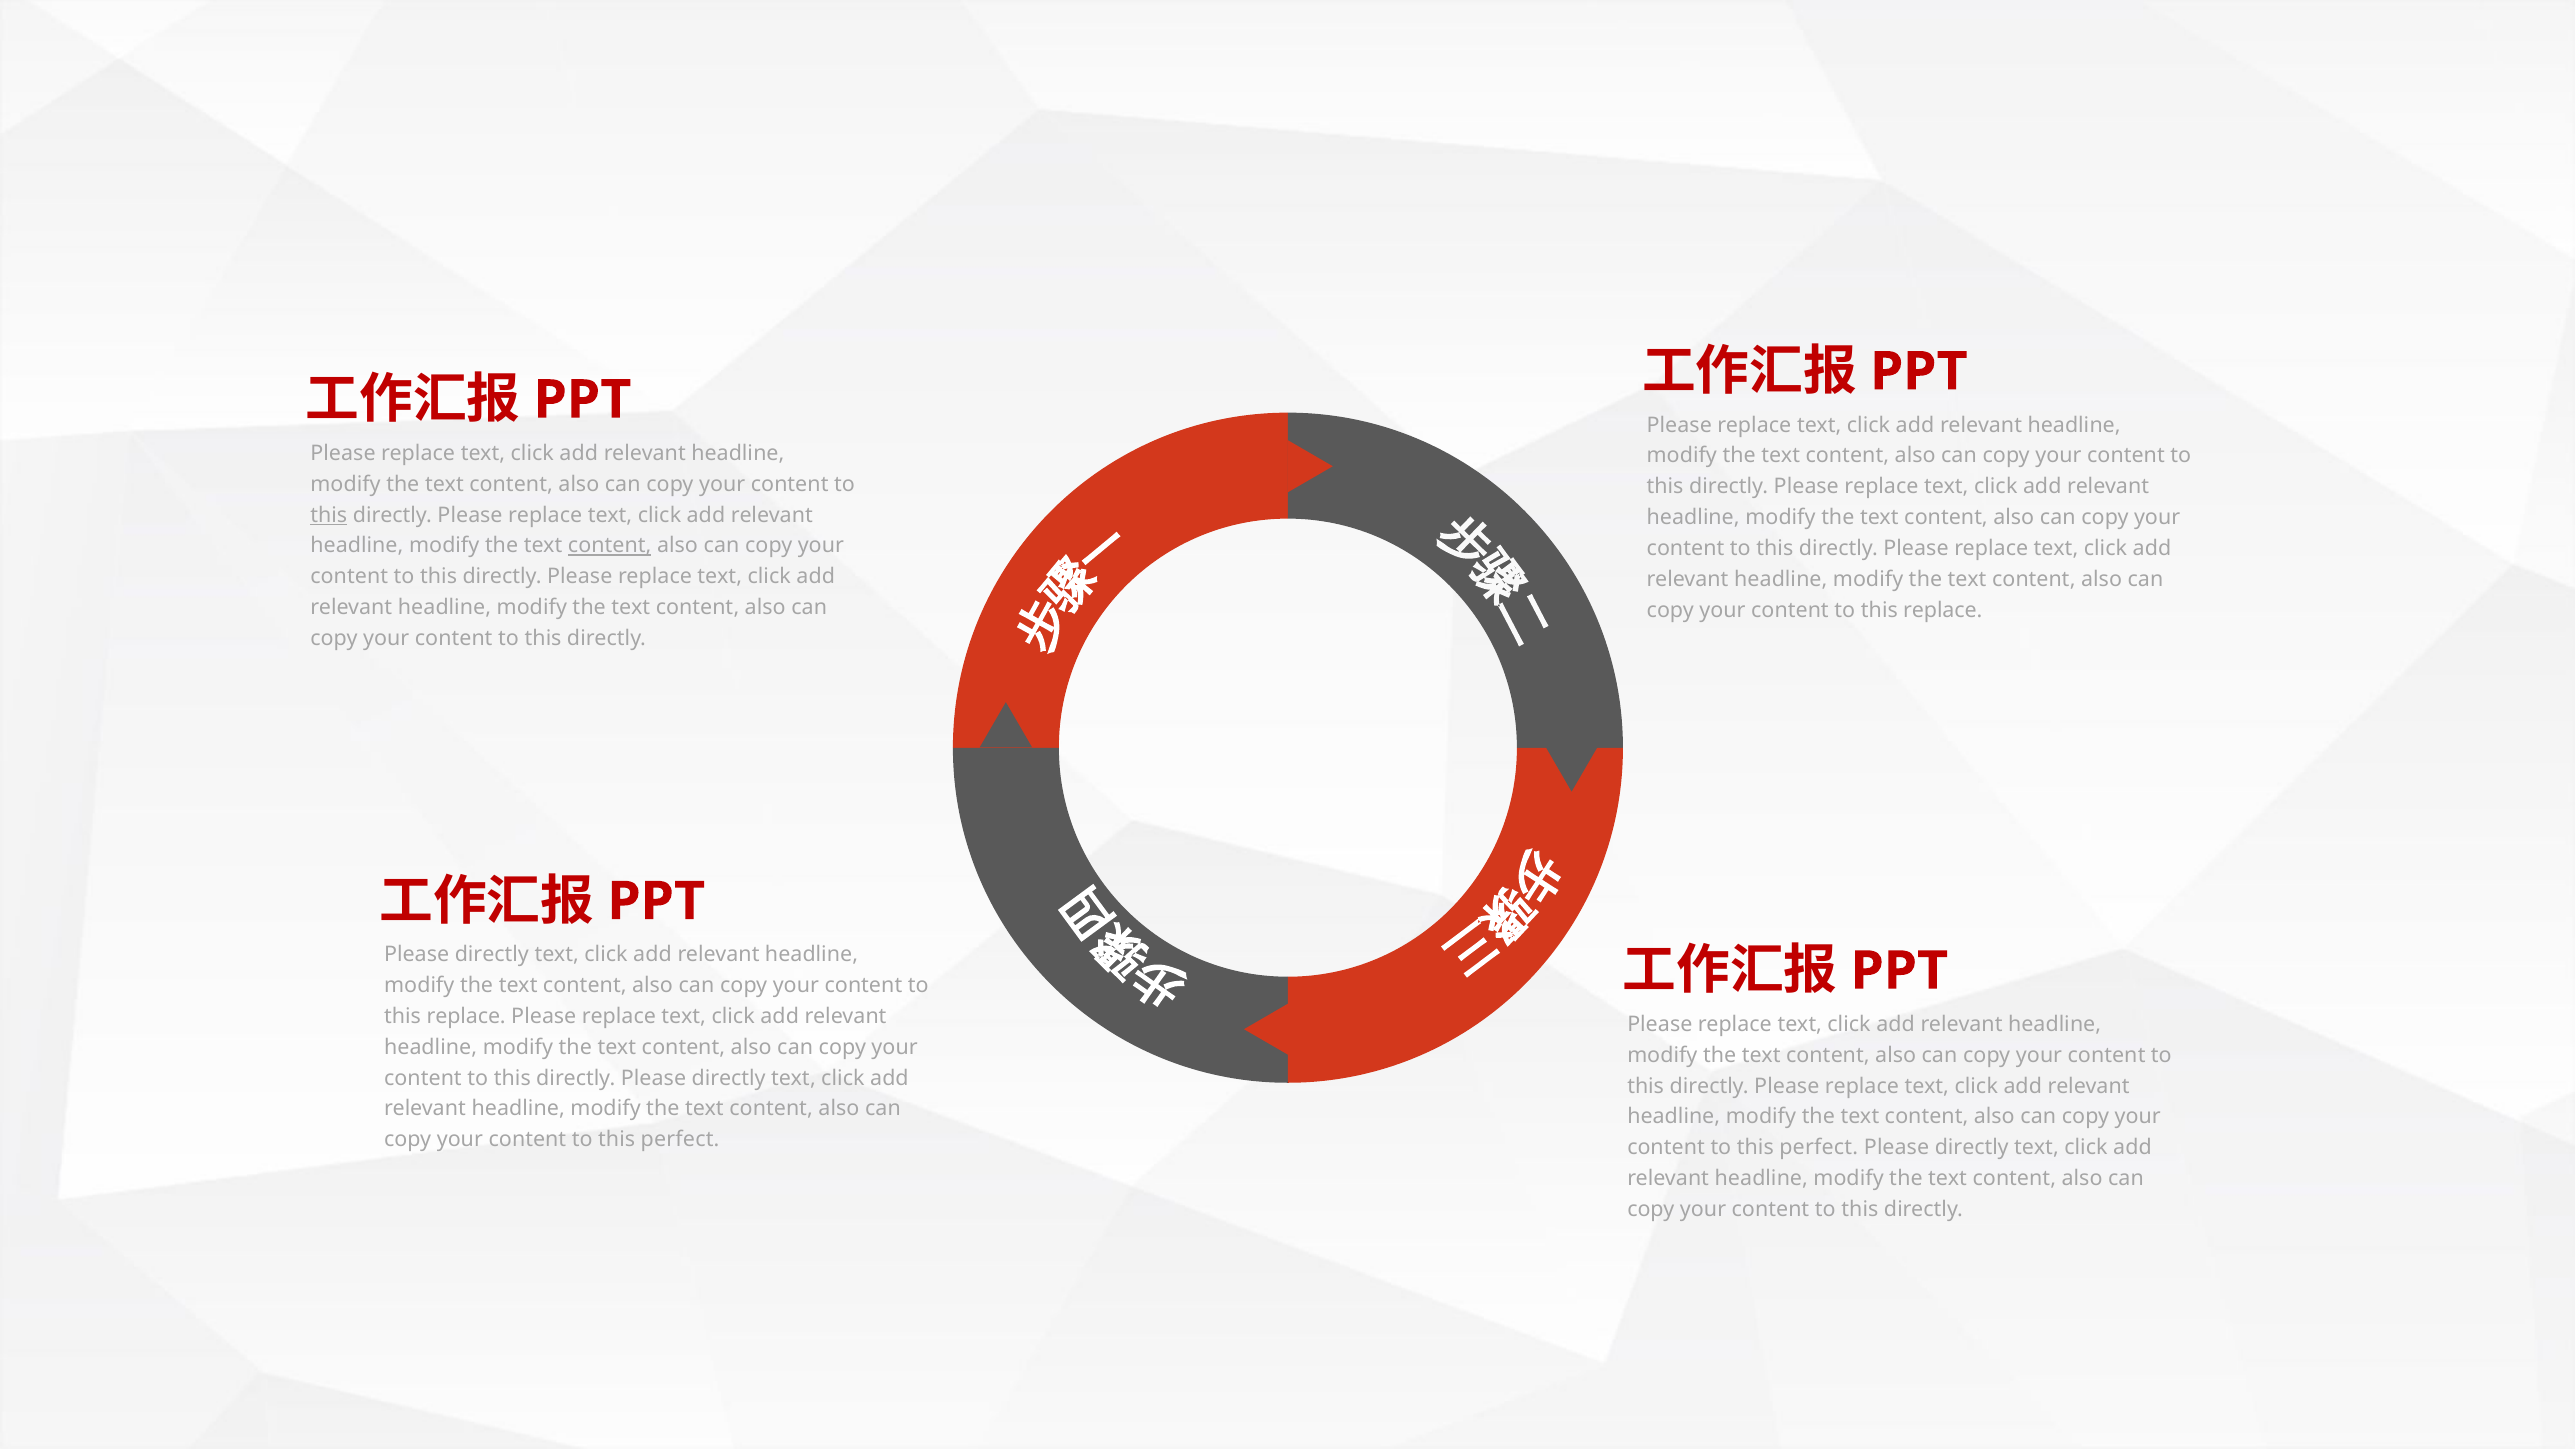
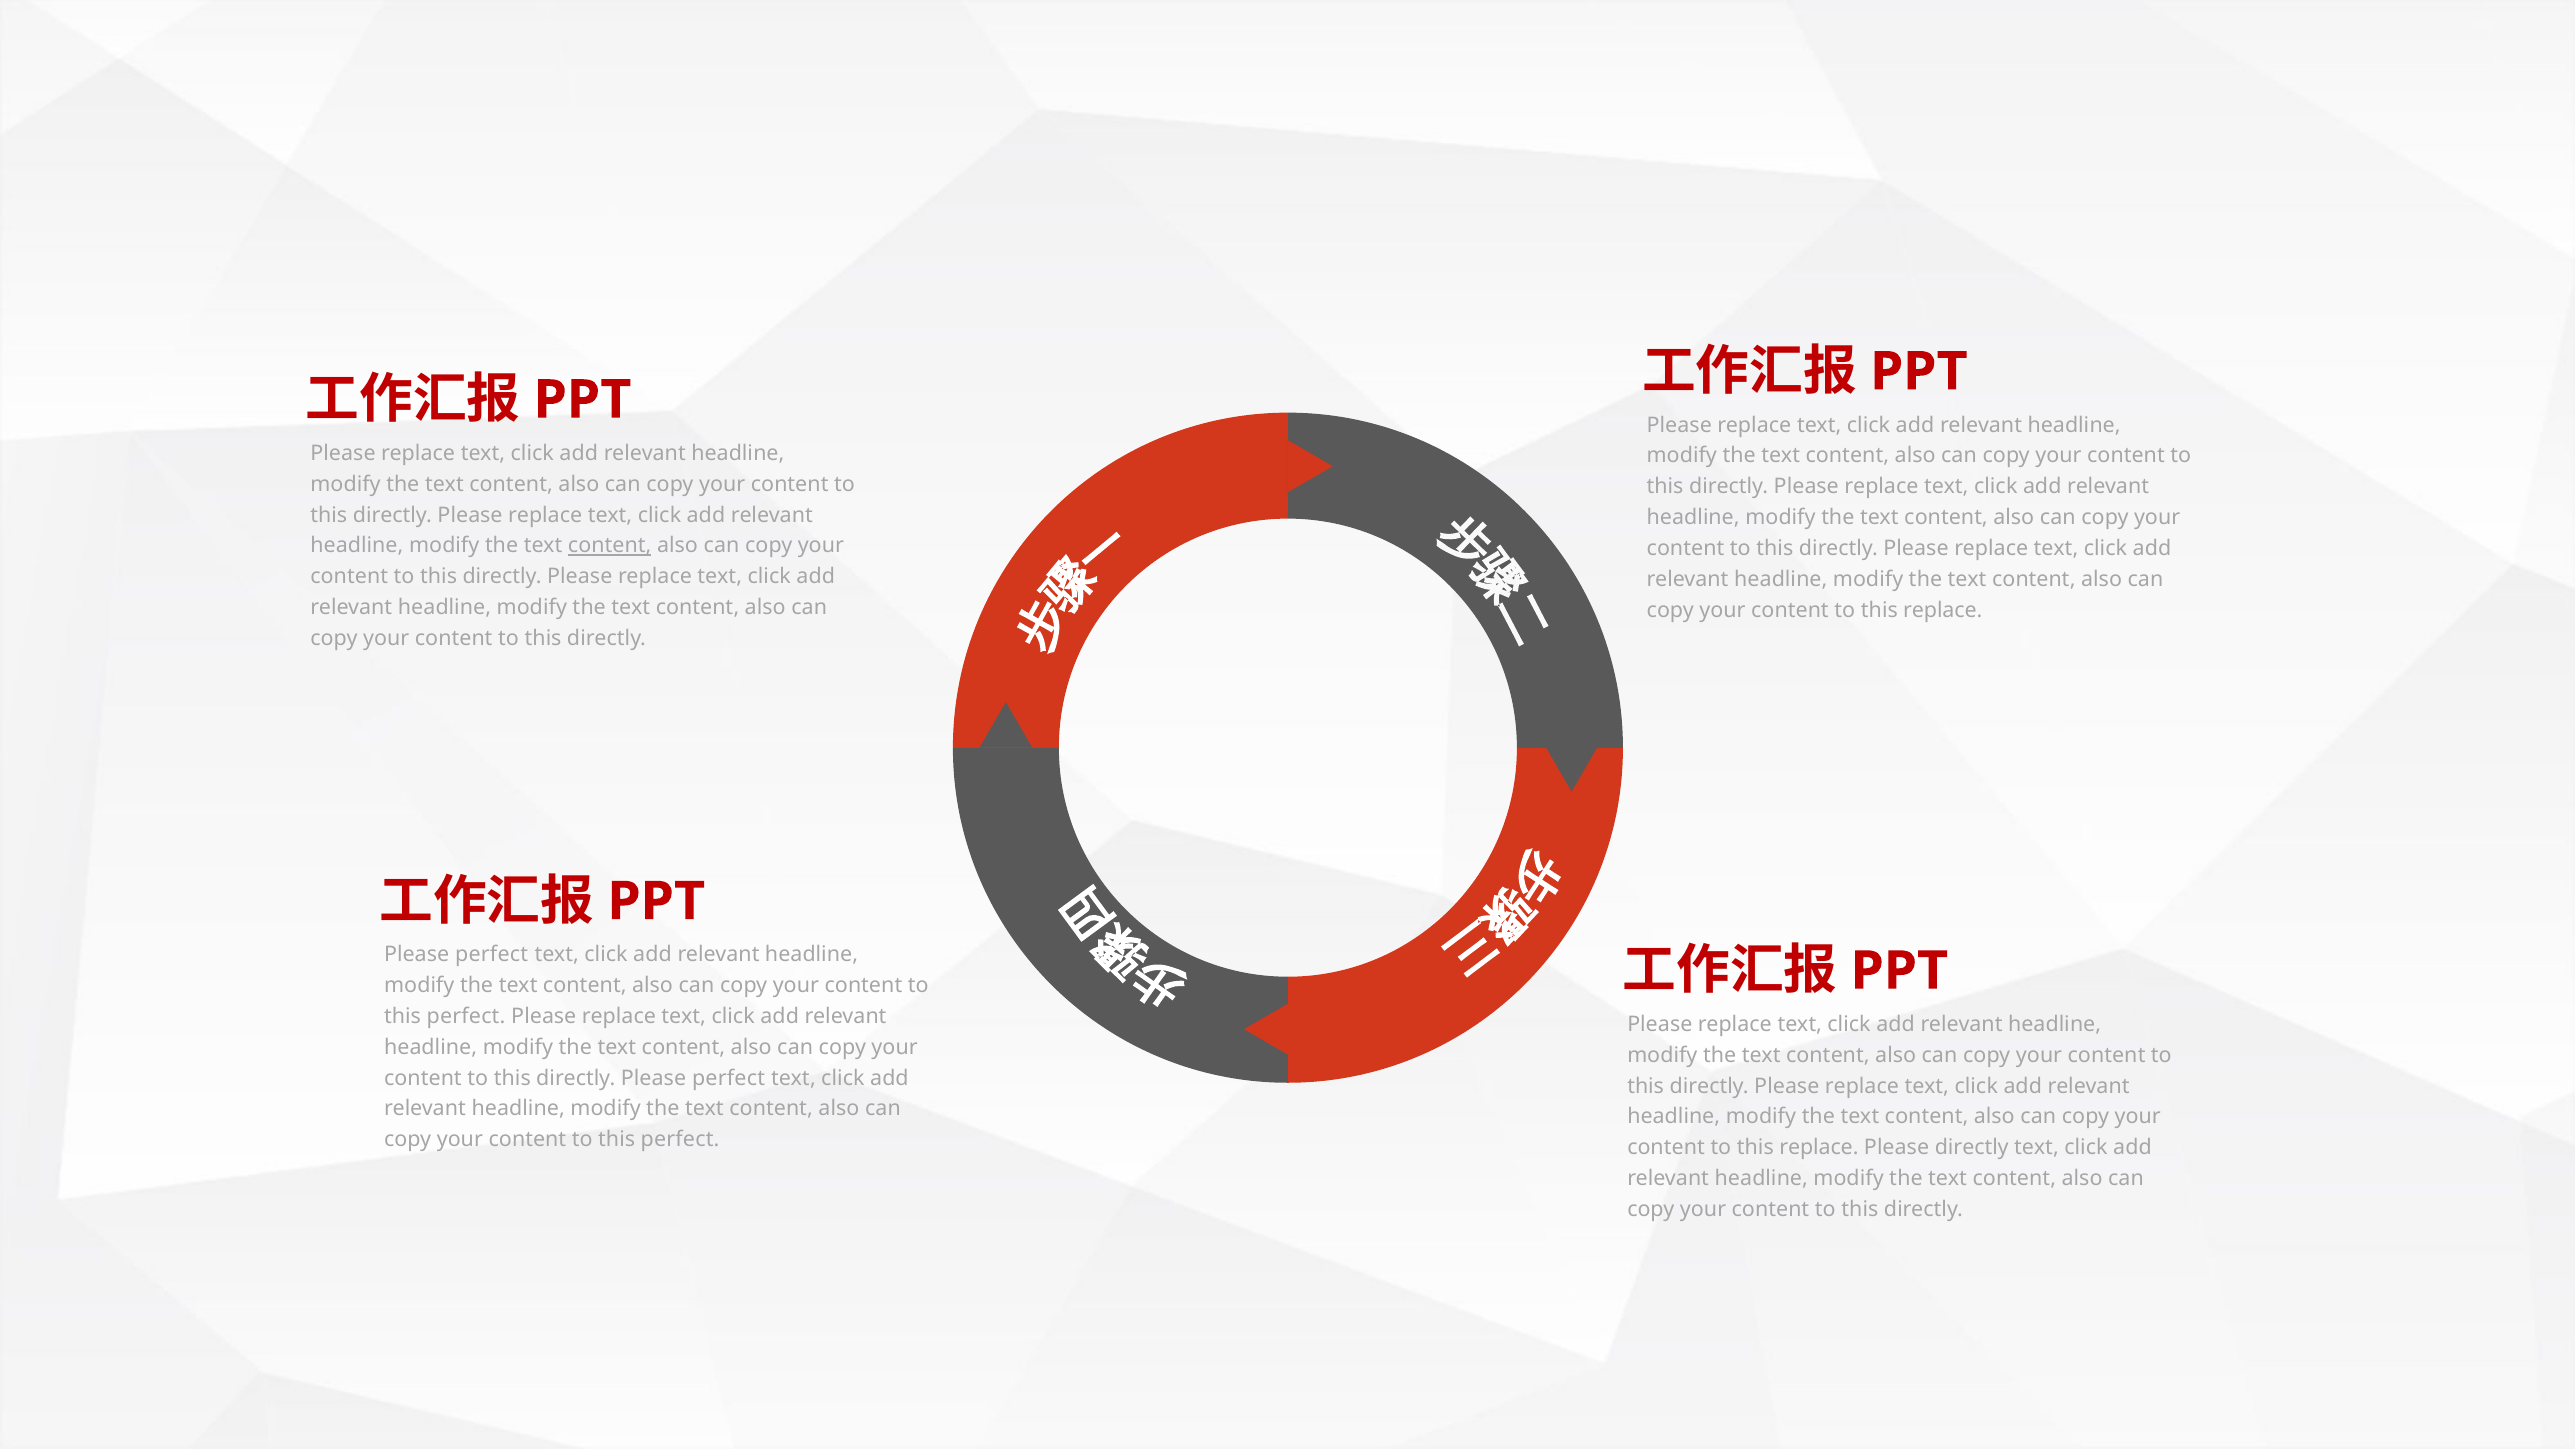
this at (329, 515) underline: present -> none
directly at (492, 955): directly -> perfect
replace at (466, 1016): replace -> perfect
directly Please directly: directly -> perfect
perfect at (1819, 1148): perfect -> replace
